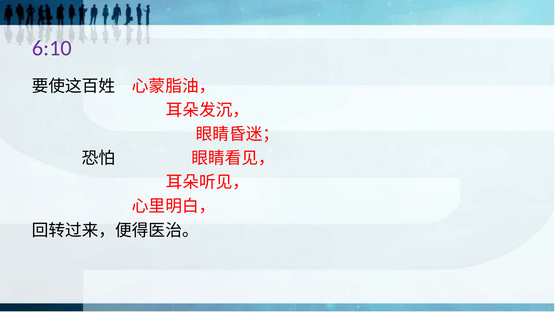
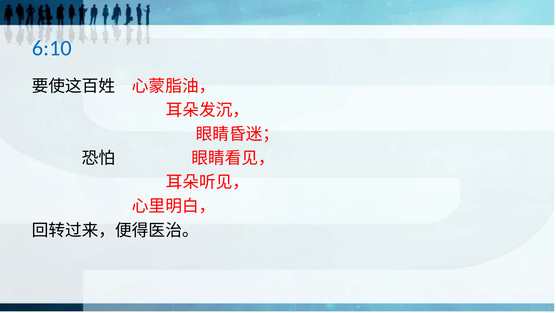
6:10 colour: purple -> blue
